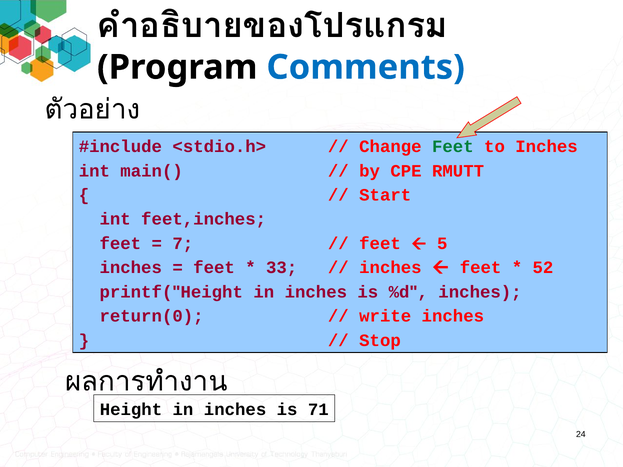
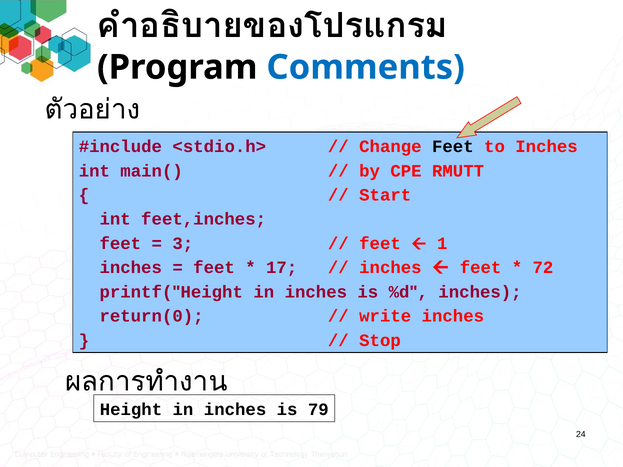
Feet at (453, 147) colour: green -> black
7: 7 -> 3
5: 5 -> 1
33: 33 -> 17
52: 52 -> 72
71: 71 -> 79
